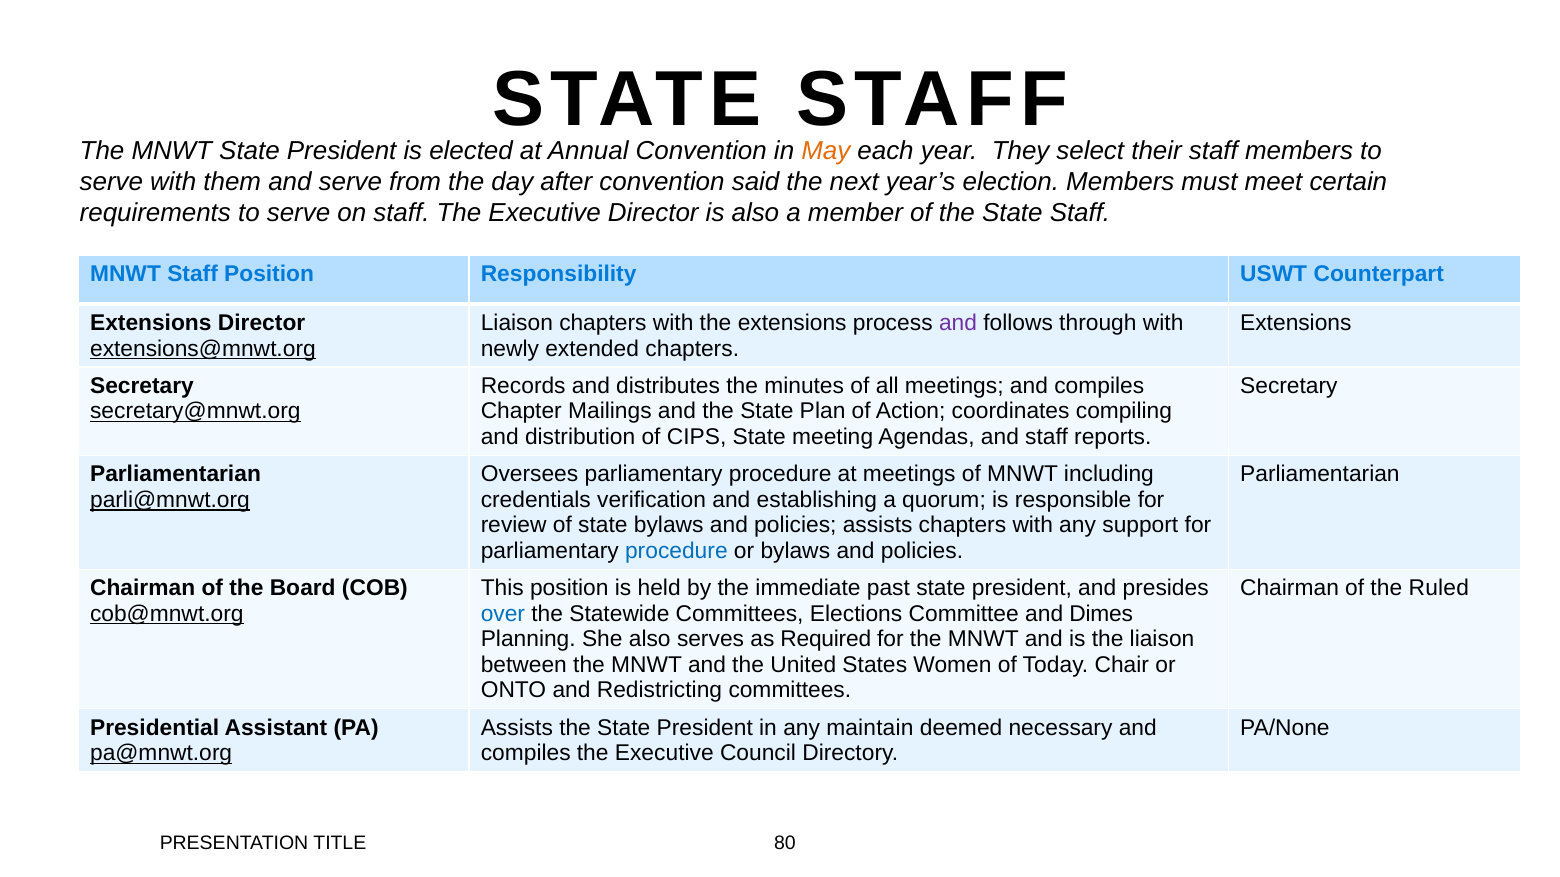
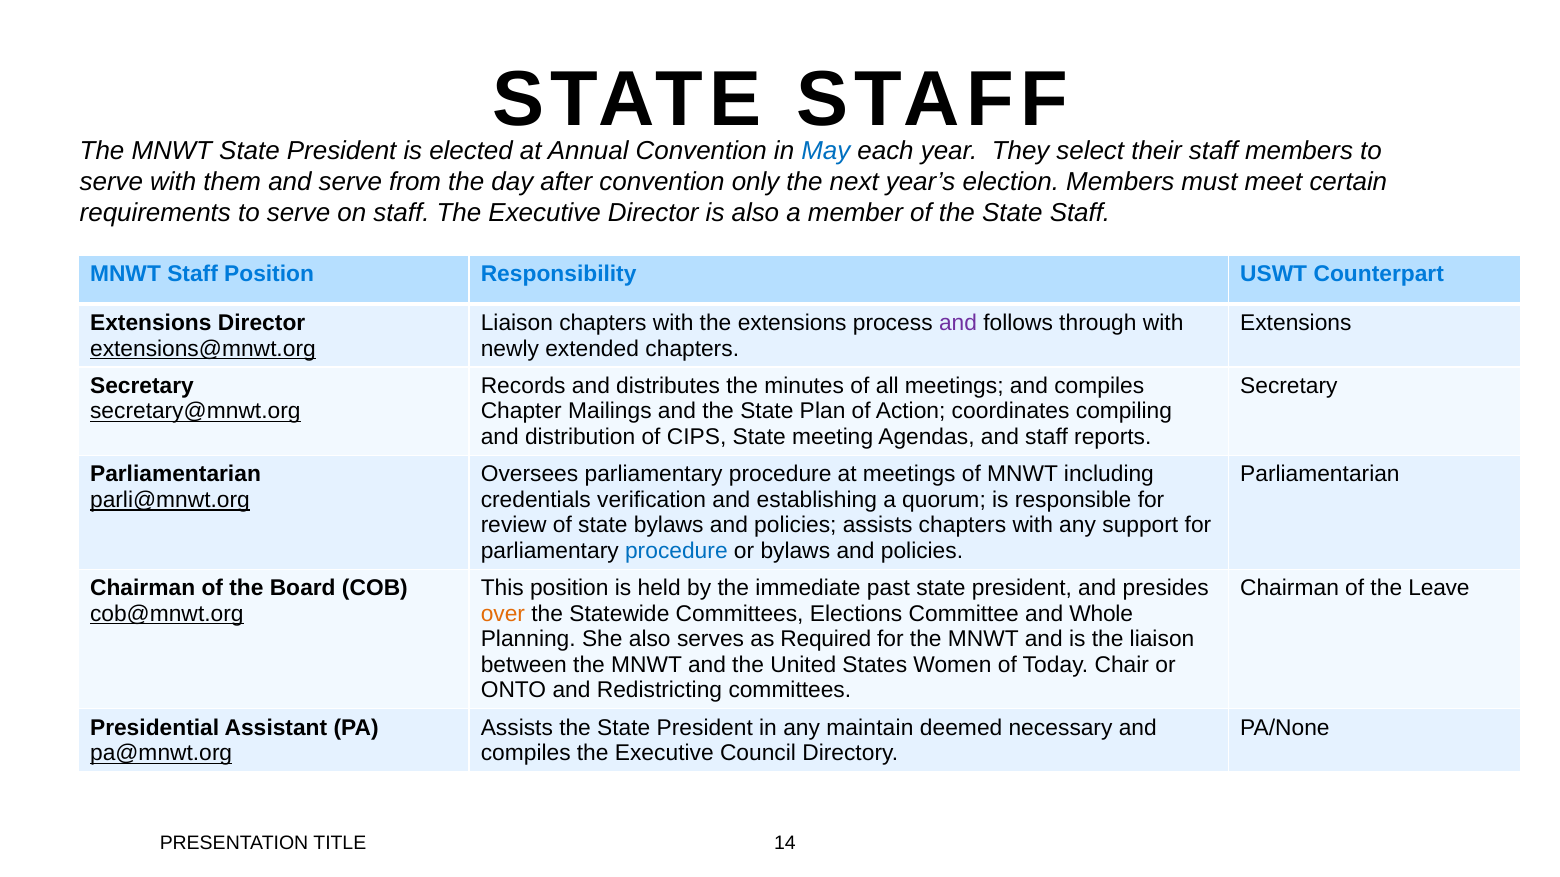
May colour: orange -> blue
said: said -> only
Ruled: Ruled -> Leave
over colour: blue -> orange
Dimes: Dimes -> Whole
80: 80 -> 14
